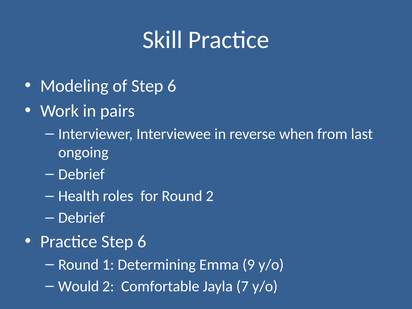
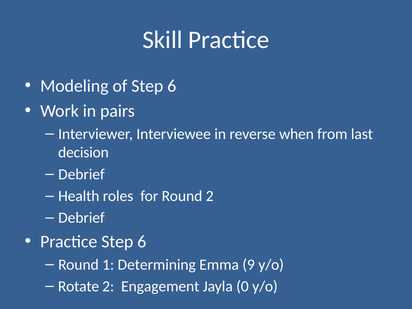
ongoing: ongoing -> decision
Would: Would -> Rotate
Comfortable: Comfortable -> Engagement
7: 7 -> 0
